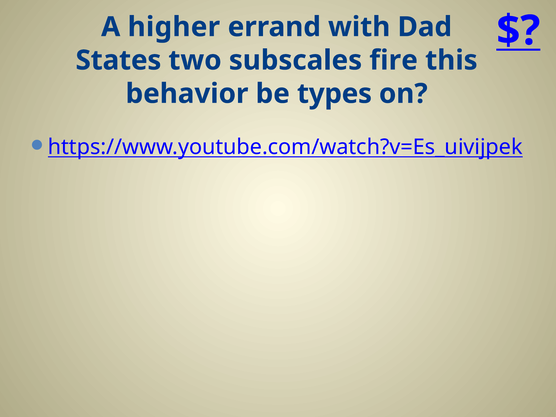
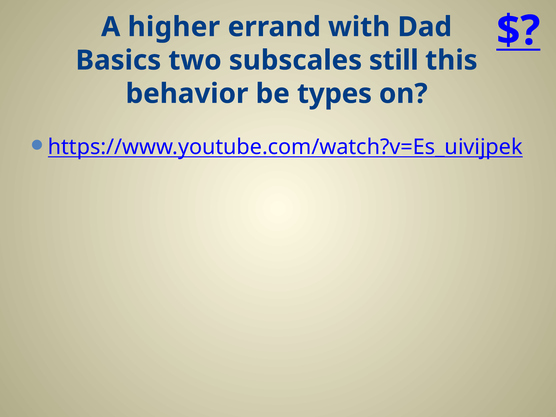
States: States -> Basics
fire: fire -> still
